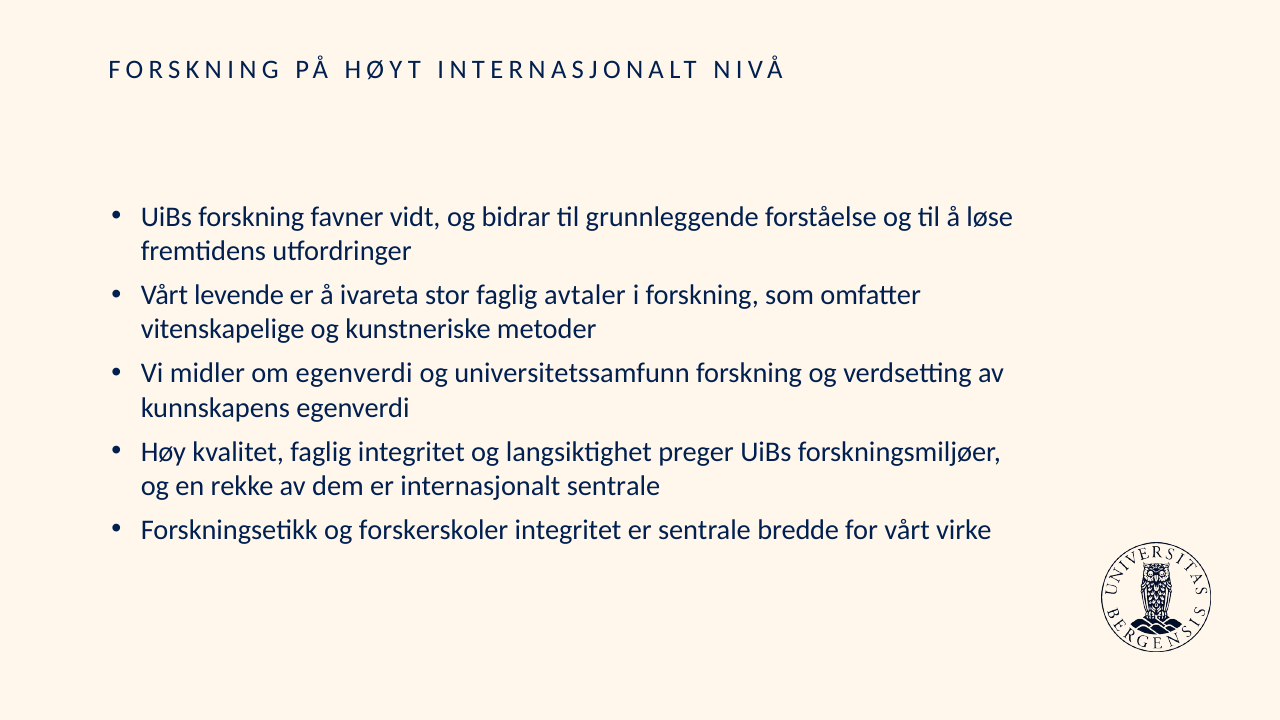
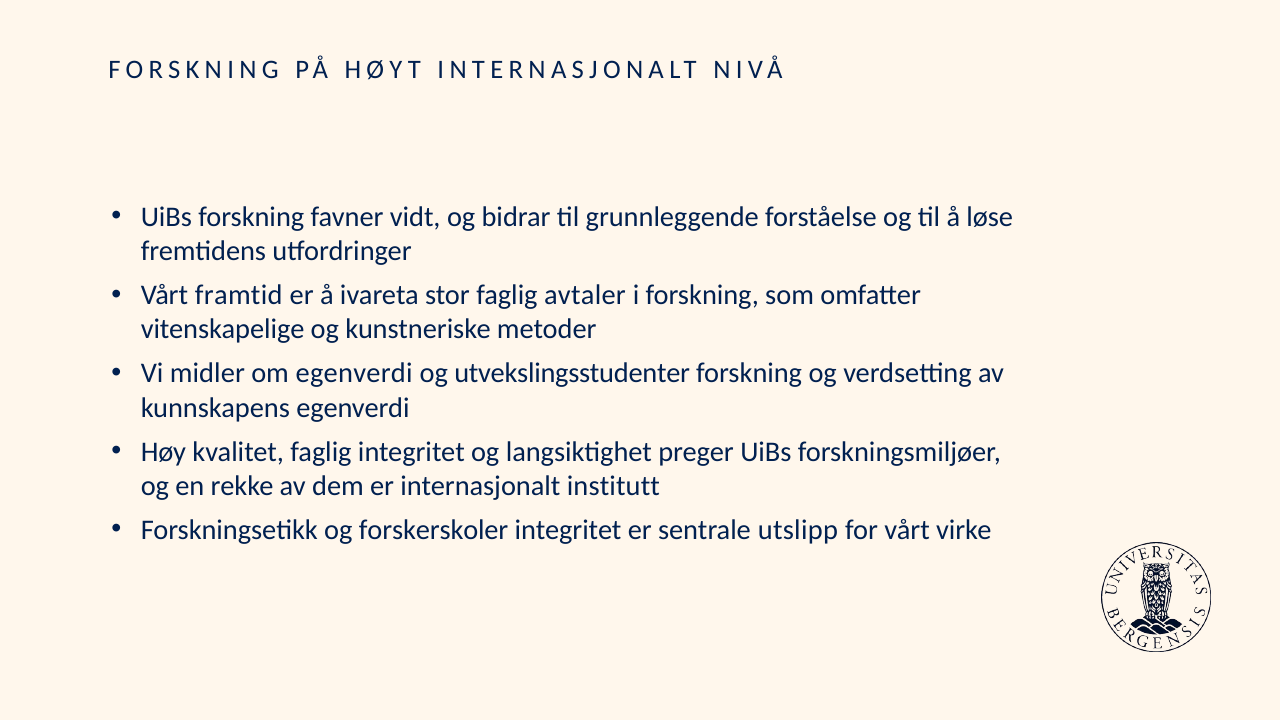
levende: levende -> framtid
universitetssamfunn: universitetssamfunn -> utvekslingsstudenter
internasjonalt sentrale: sentrale -> institutt
bredde: bredde -> utslipp
